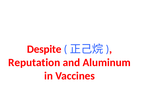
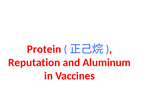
Despite: Despite -> Protein
